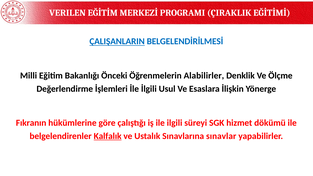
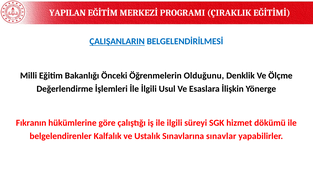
VERILEN: VERILEN -> YAPILAN
Alabilirler: Alabilirler -> Olduğunu
Kalfalık underline: present -> none
